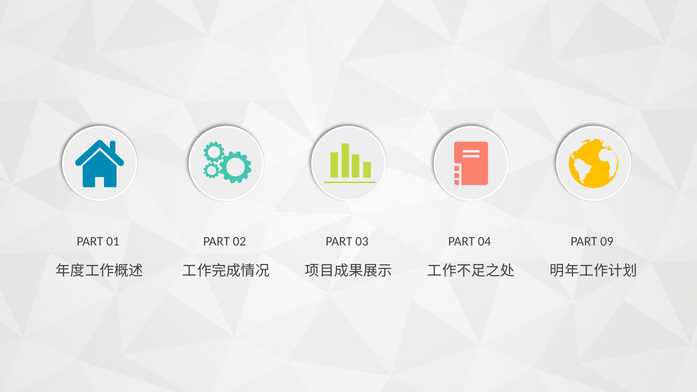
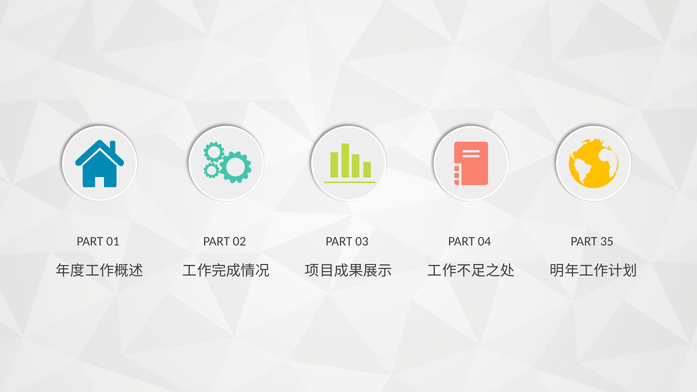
09: 09 -> 35
